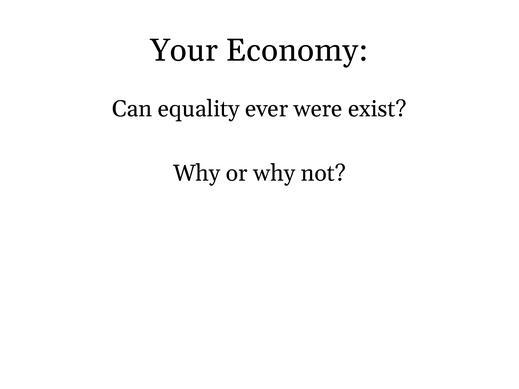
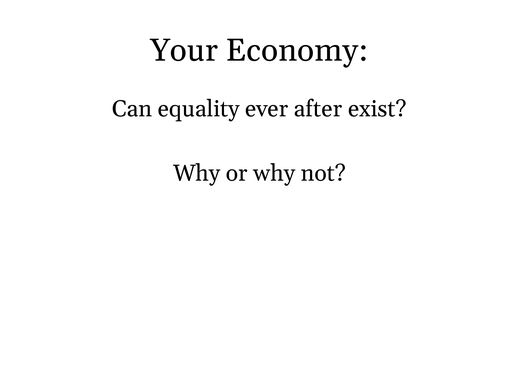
were: were -> after
